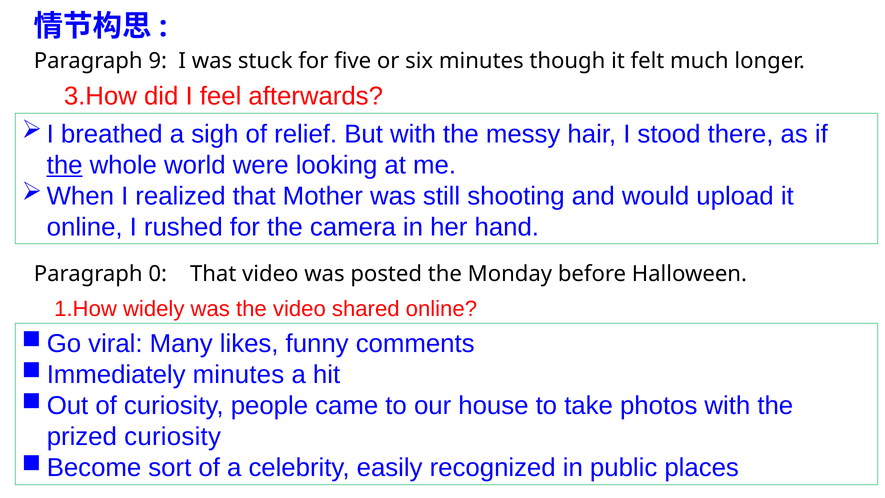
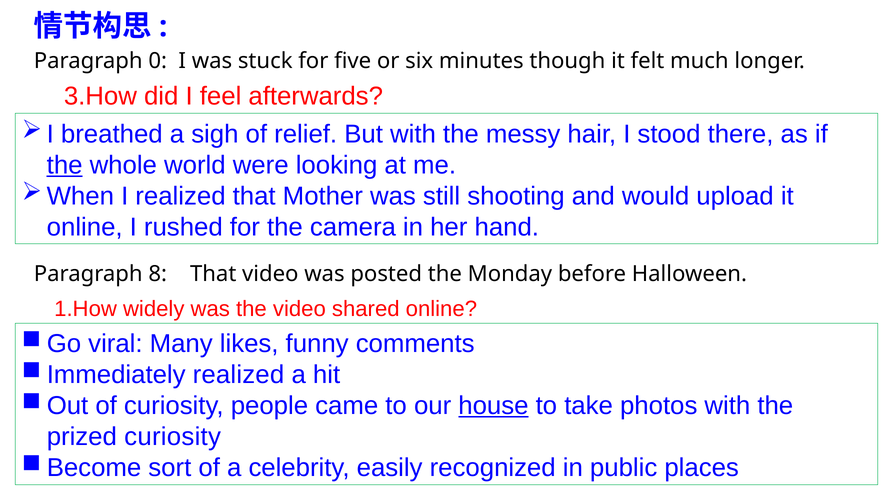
9: 9 -> 0
0: 0 -> 8
minutes at (238, 375): minutes -> realized
house underline: none -> present
